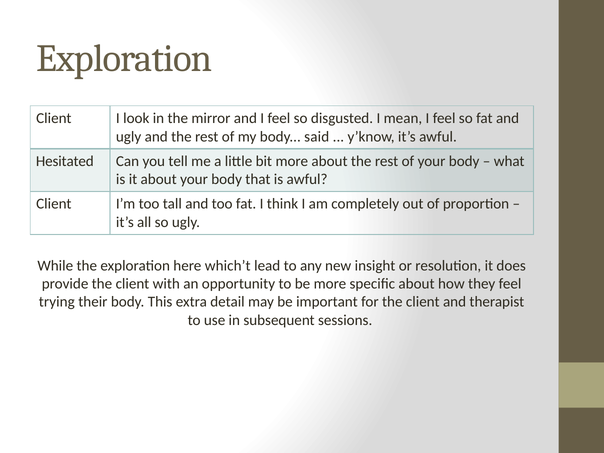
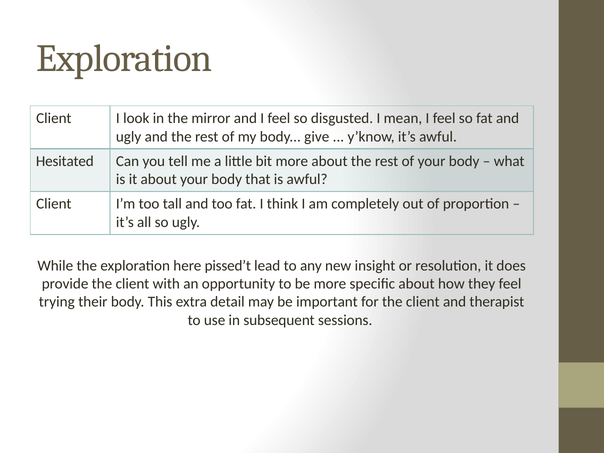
said: said -> give
which’t: which’t -> pissed’t
